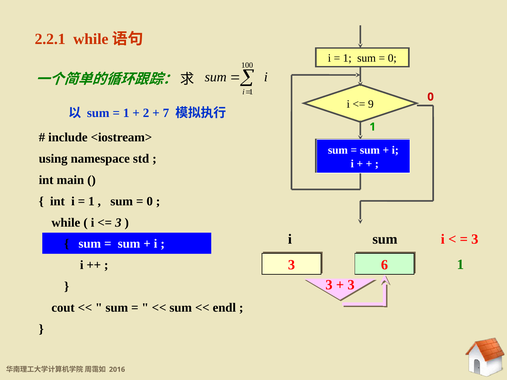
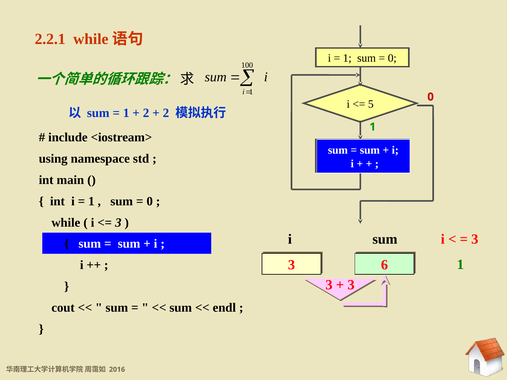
9: 9 -> 5
7 at (166, 113): 7 -> 2
